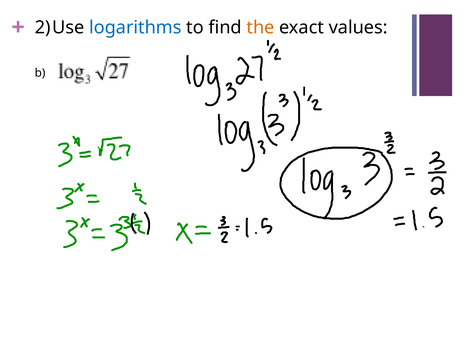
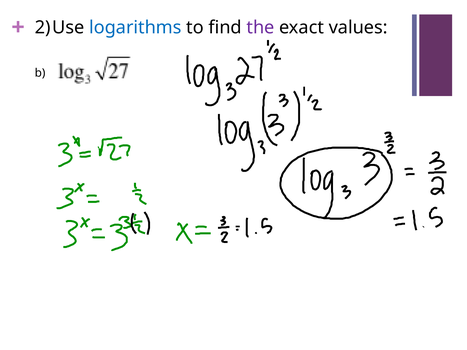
the colour: orange -> purple
